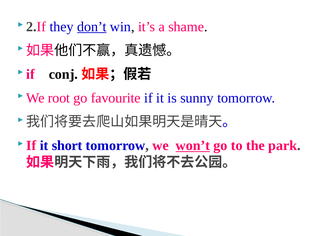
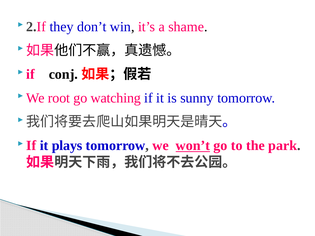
don’t underline: present -> none
favourite: favourite -> watching
short: short -> plays
